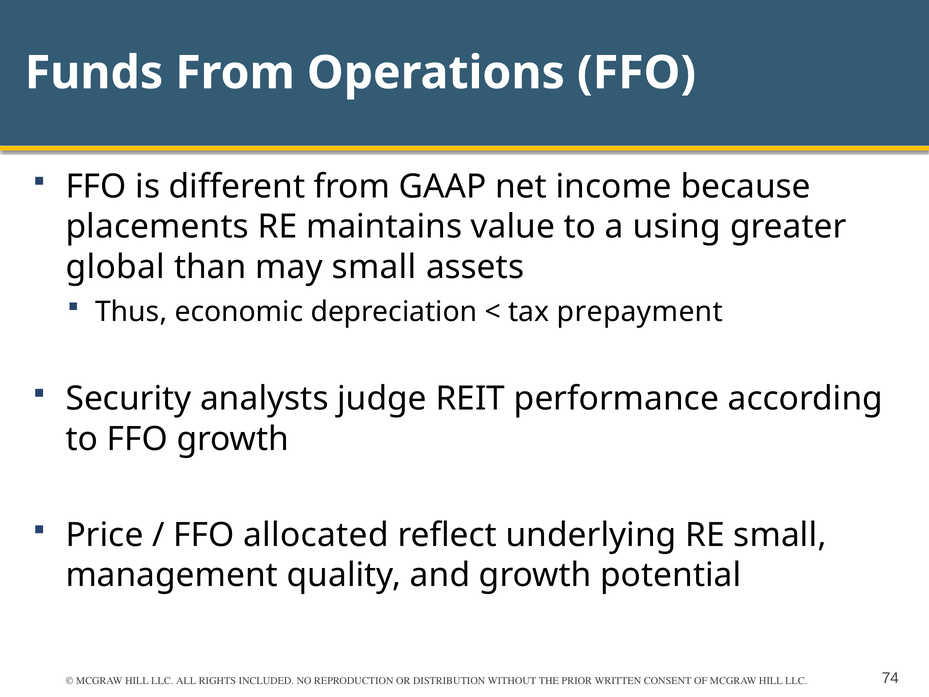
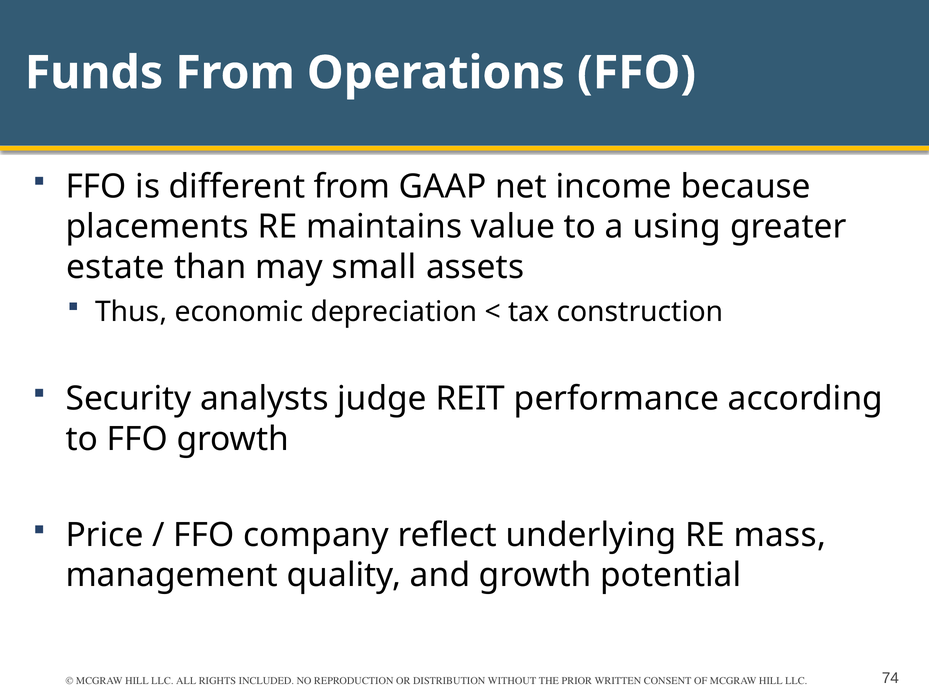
global: global -> estate
prepayment: prepayment -> construction
allocated: allocated -> company
RE small: small -> mass
